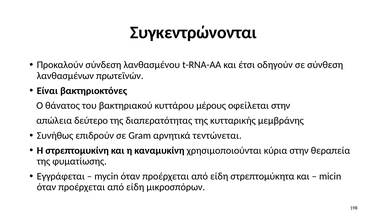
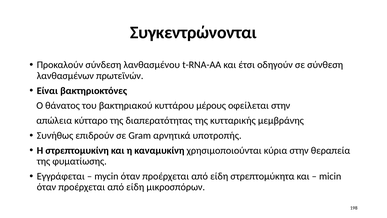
δεύτερο: δεύτερο -> κύτταρο
τεντώνεται: τεντώνεται -> υποτροπής
